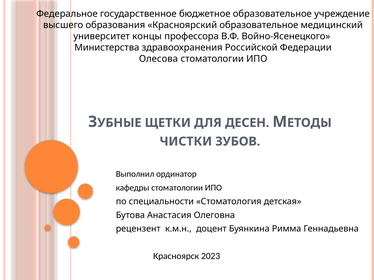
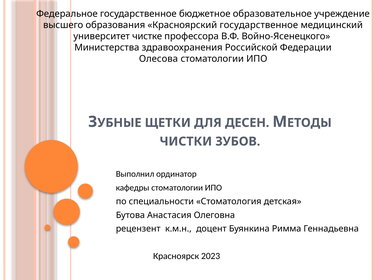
Красноярский образовательное: образовательное -> государственное
концы: концы -> чистке
